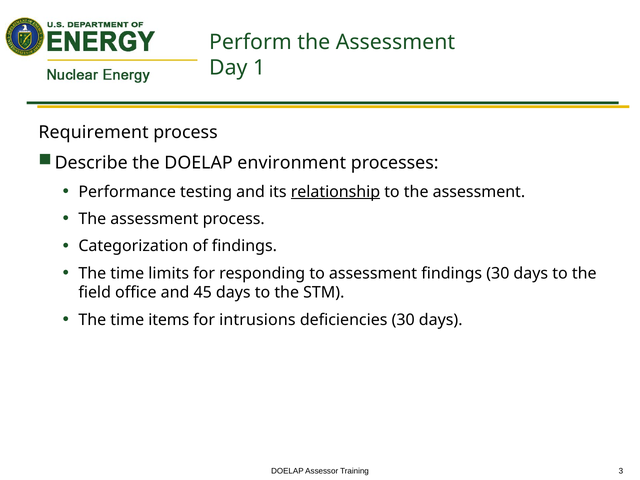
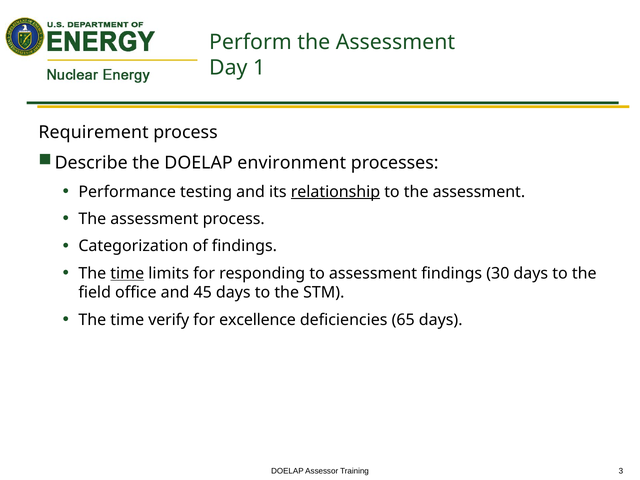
time at (127, 273) underline: none -> present
items: items -> verify
intrusions: intrusions -> excellence
deficiencies 30: 30 -> 65
